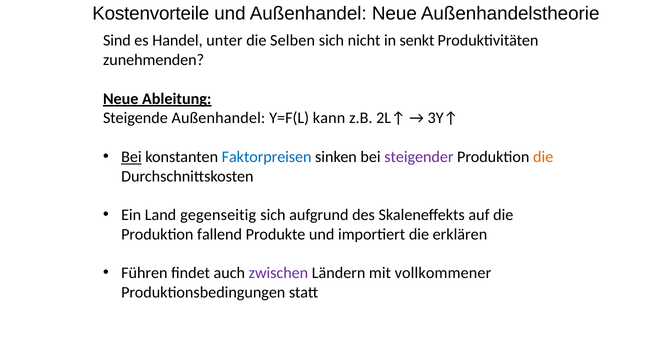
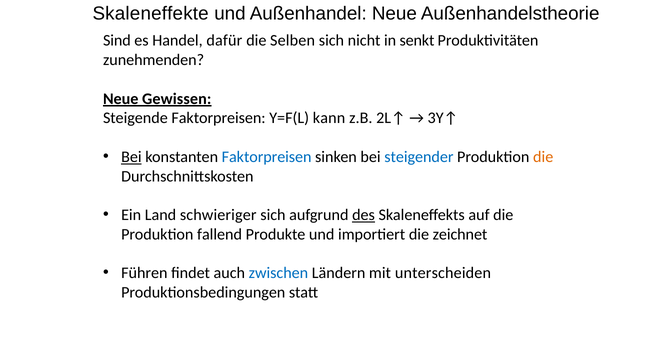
Kostenvorteile: Kostenvorteile -> Skaleneffekte
unter: unter -> dafür
Ableitung: Ableitung -> Gewissen
Steigende Außenhandel: Außenhandel -> Faktorpreisen
steigender colour: purple -> blue
gegenseitig: gegenseitig -> schwieriger
des underline: none -> present
erklären: erklären -> zeichnet
zwischen colour: purple -> blue
vollkommener: vollkommener -> unterscheiden
